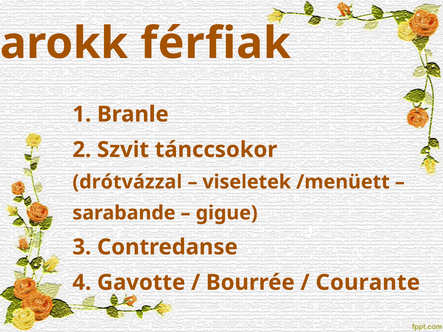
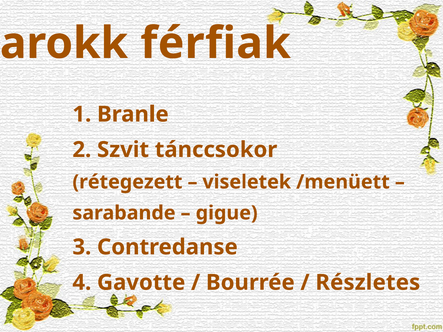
drótvázzal: drótvázzal -> rétegezett
Courante: Courante -> Részletes
